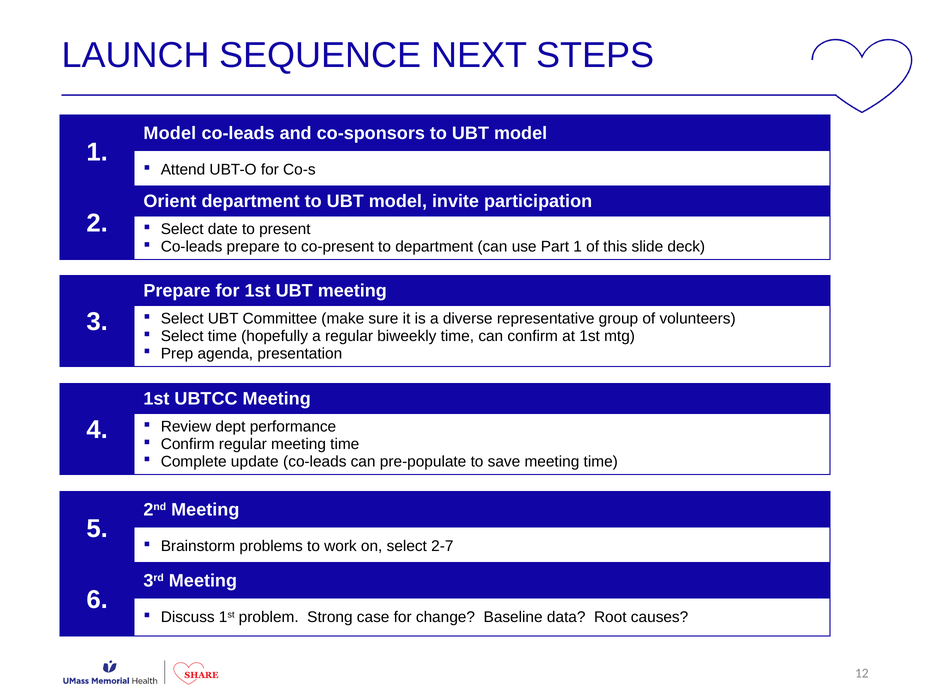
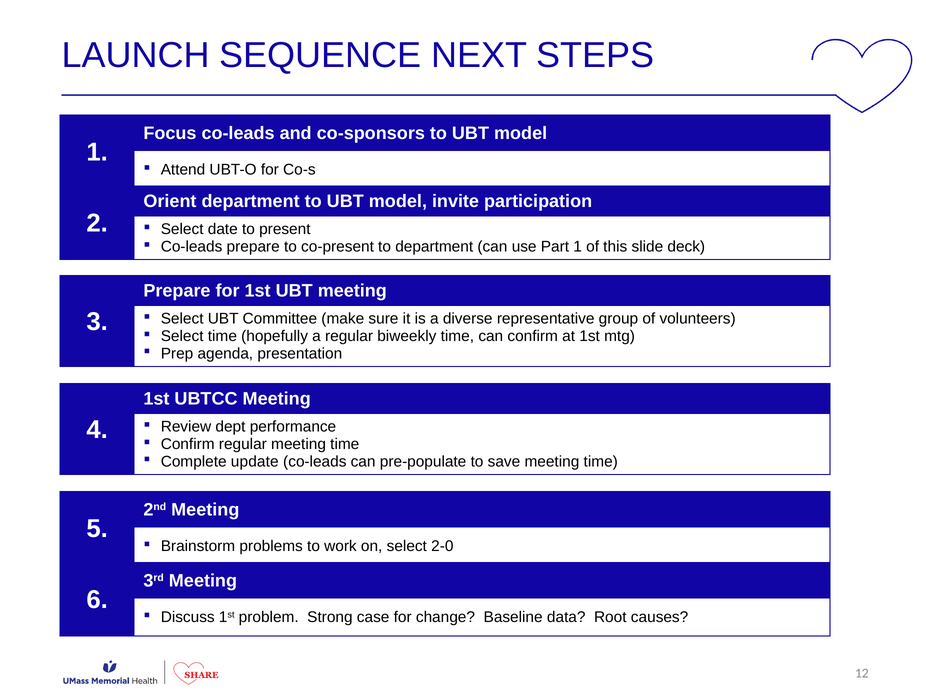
Model at (170, 133): Model -> Focus
2-7: 2-7 -> 2-0
